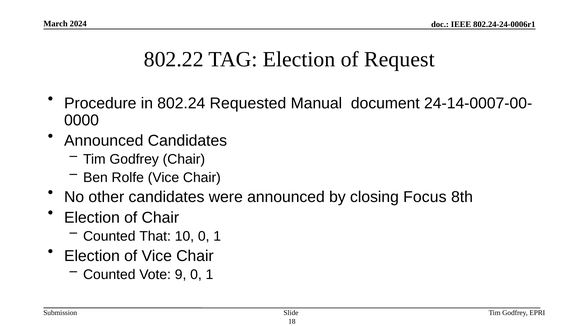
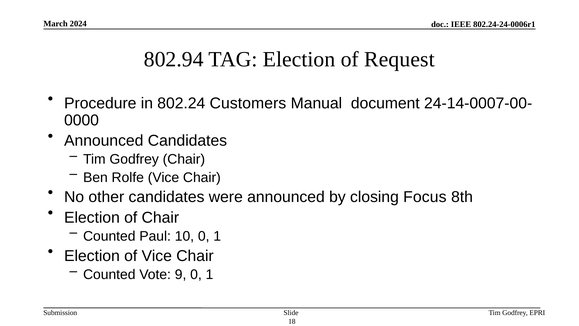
802.22: 802.22 -> 802.94
Requested: Requested -> Customers
That: That -> Paul
